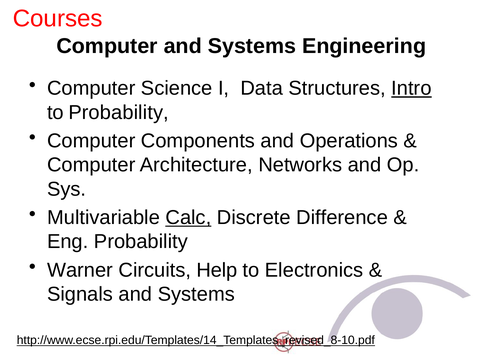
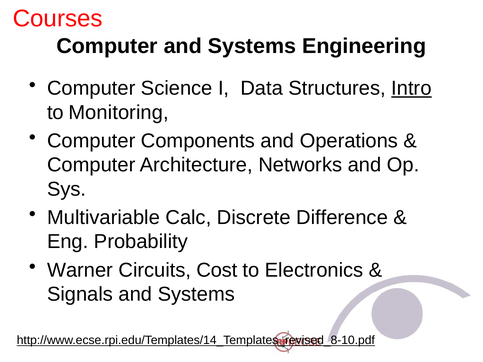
to Probability: Probability -> Monitoring
Calc underline: present -> none
Help: Help -> Cost
